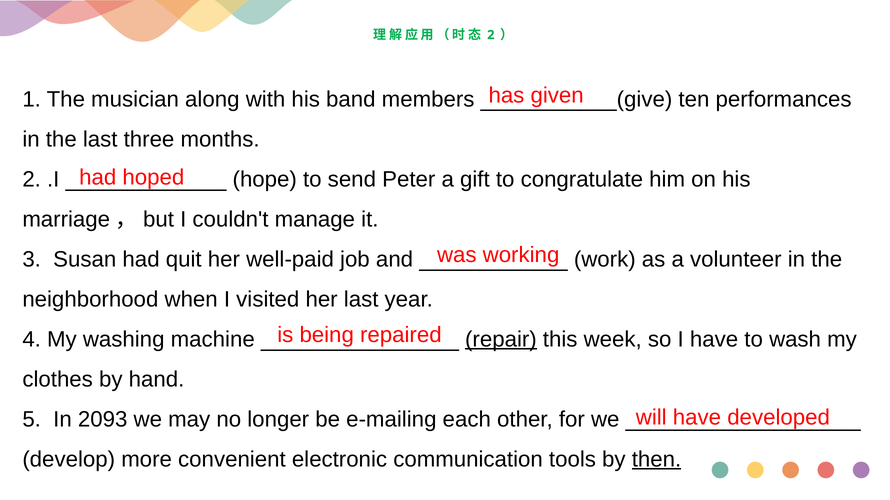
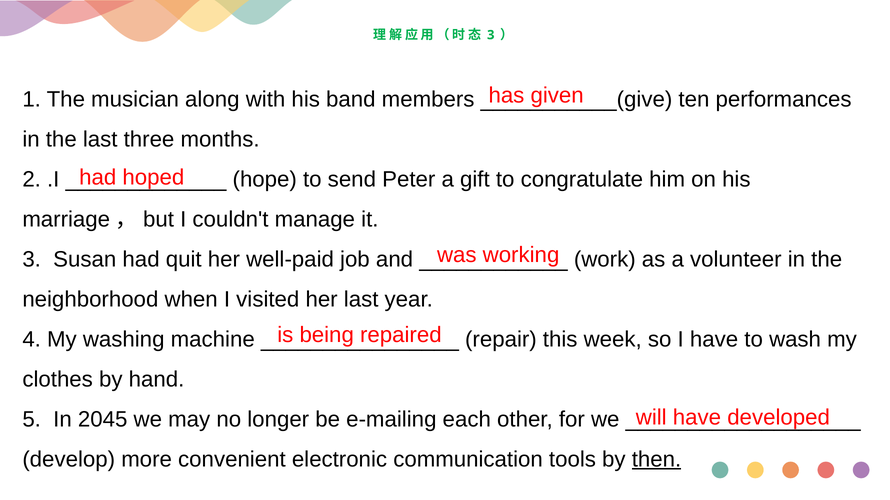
2 at (491, 35): 2 -> 3
repair underline: present -> none
2093: 2093 -> 2045
